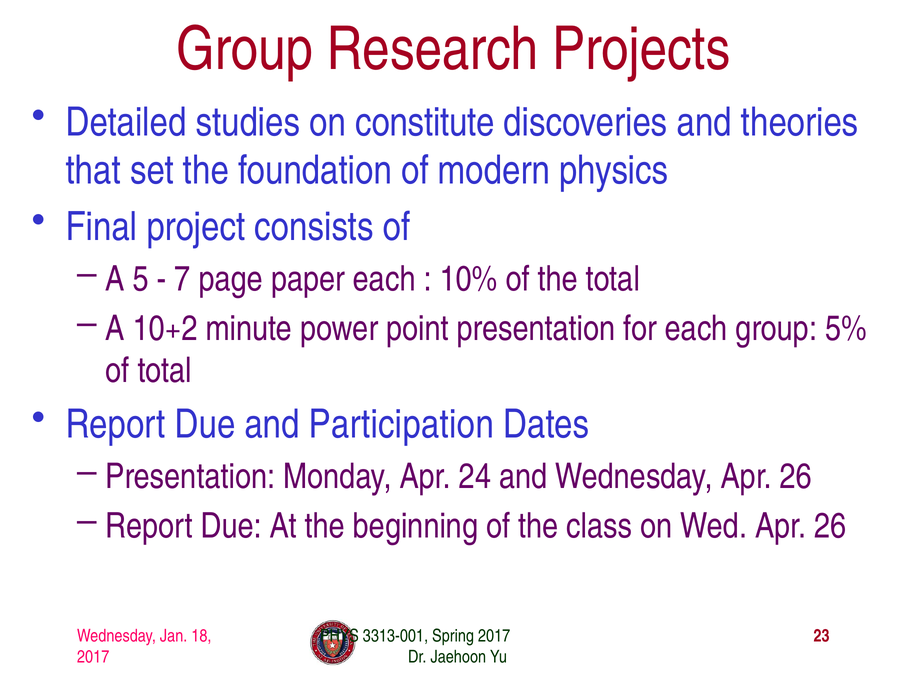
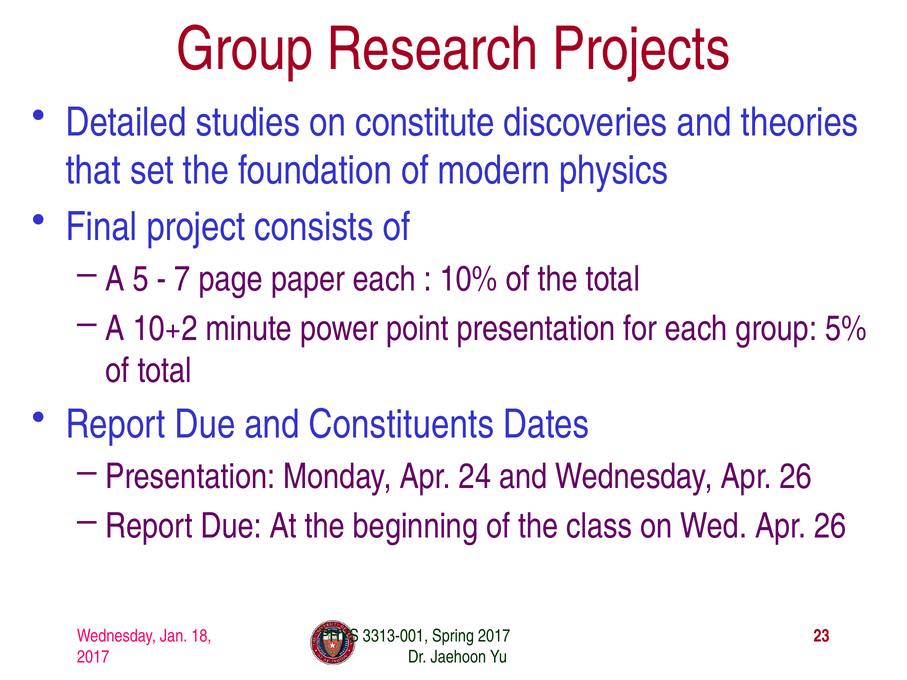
Participation: Participation -> Constituents
